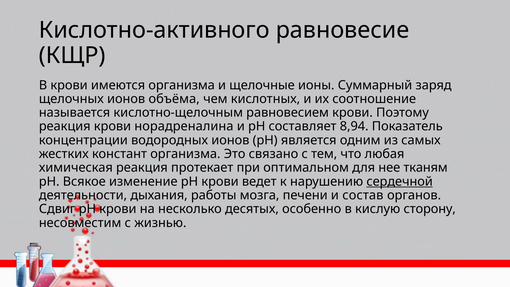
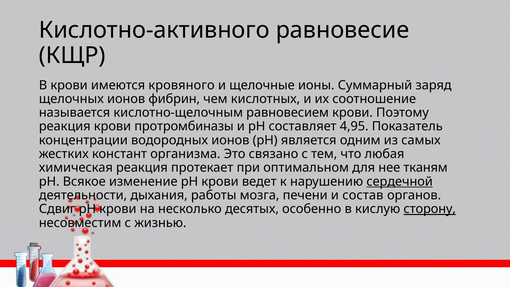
имеются организма: организма -> кровяного
объёма: объёма -> фибрин
норадреналина: норадреналина -> протромбиназы
8,94: 8,94 -> 4,95
сторону underline: none -> present
